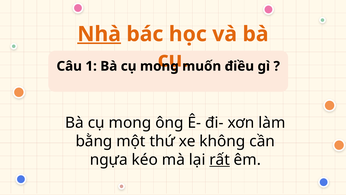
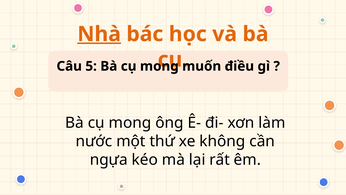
1: 1 -> 5
bằng: bằng -> nước
rất underline: present -> none
